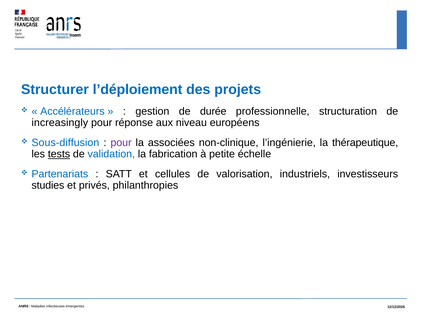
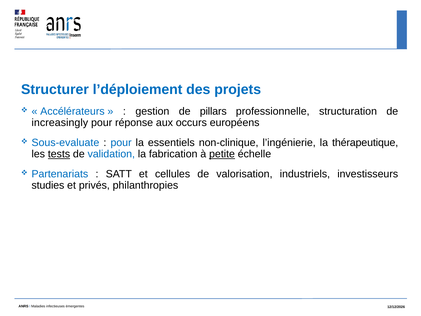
durée: durée -> pillars
niveau: niveau -> occurs
Sous-diffusion: Sous-diffusion -> Sous-evaluate
pour at (121, 143) colour: purple -> blue
associées: associées -> essentiels
petite underline: none -> present
